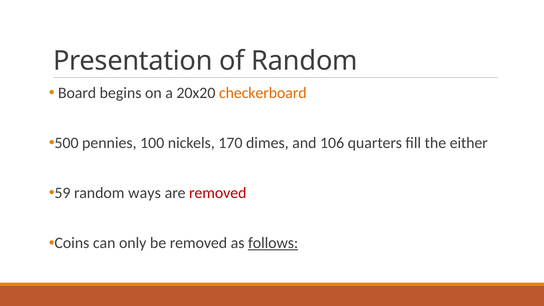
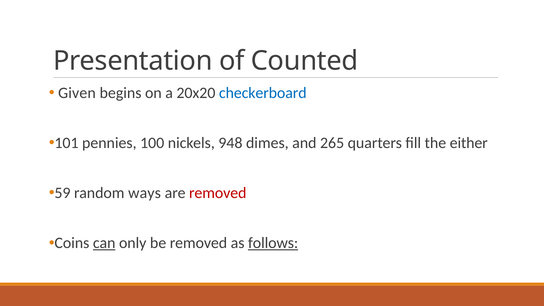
of Random: Random -> Counted
Board: Board -> Given
checkerboard colour: orange -> blue
500: 500 -> 101
170: 170 -> 948
106: 106 -> 265
can underline: none -> present
